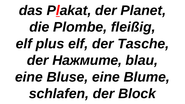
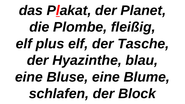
Нажмите: Нажмите -> Hyazinthe
